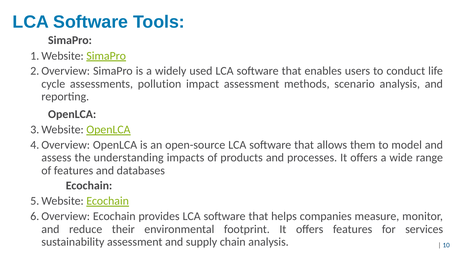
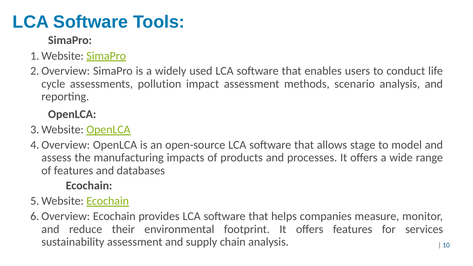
them: them -> stage
understanding: understanding -> manufacturing
